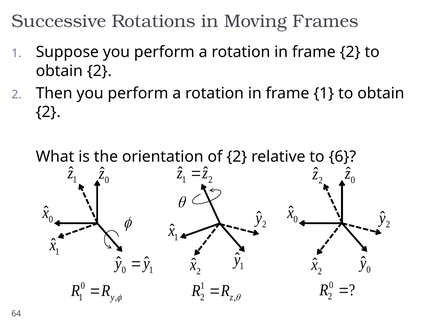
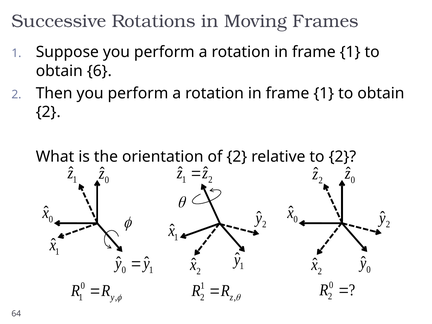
2 at (350, 52): 2 -> 1
2 at (99, 71): 2 -> 6
to 6: 6 -> 2
